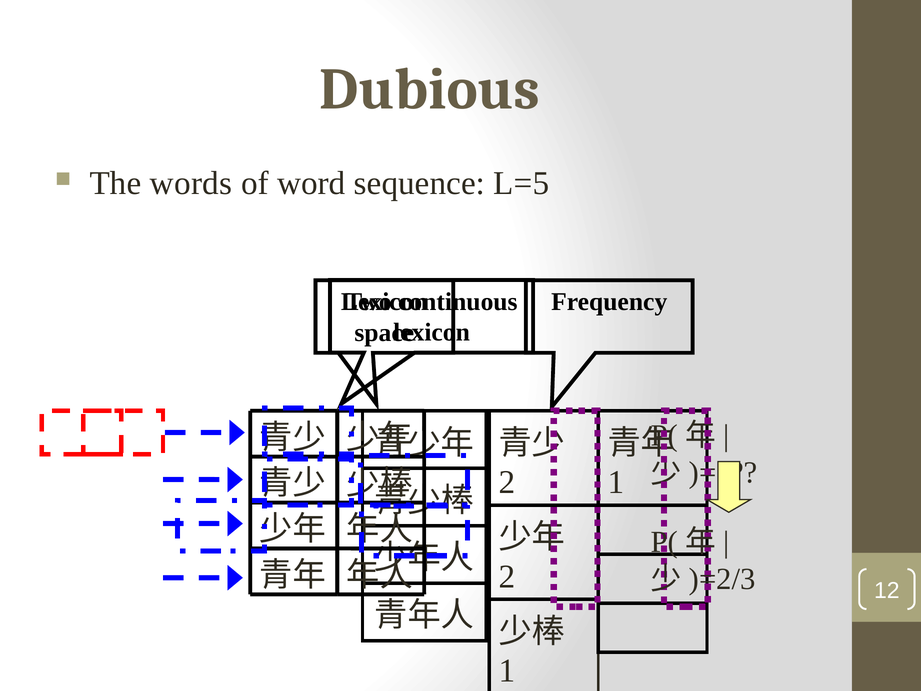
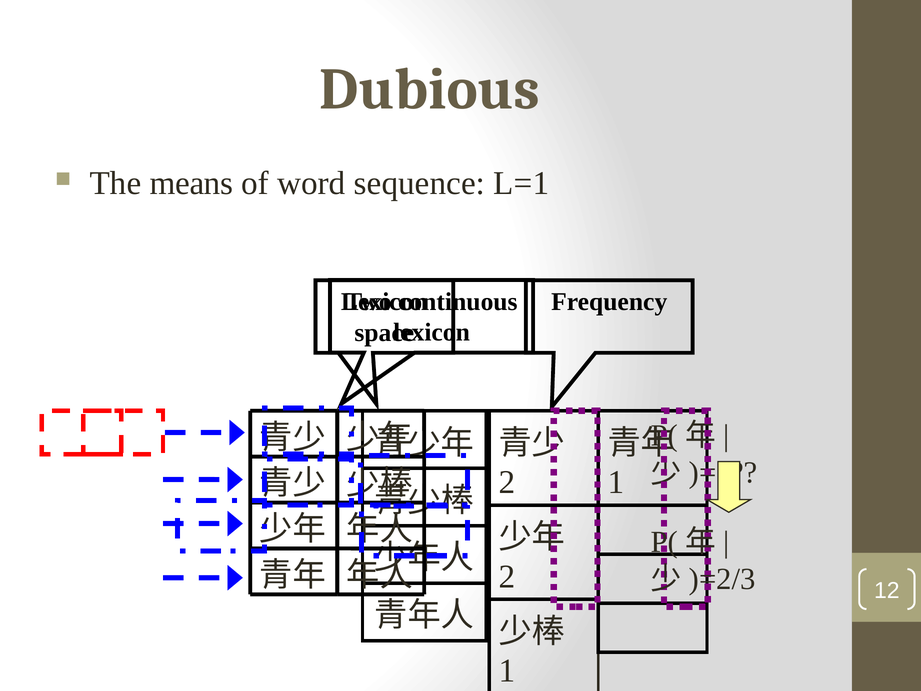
words: words -> means
L=5: L=5 -> L=1
